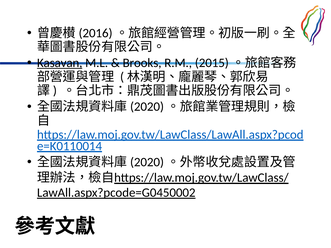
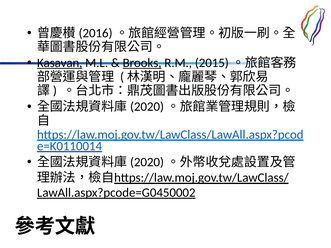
Brooks underline: none -> present
